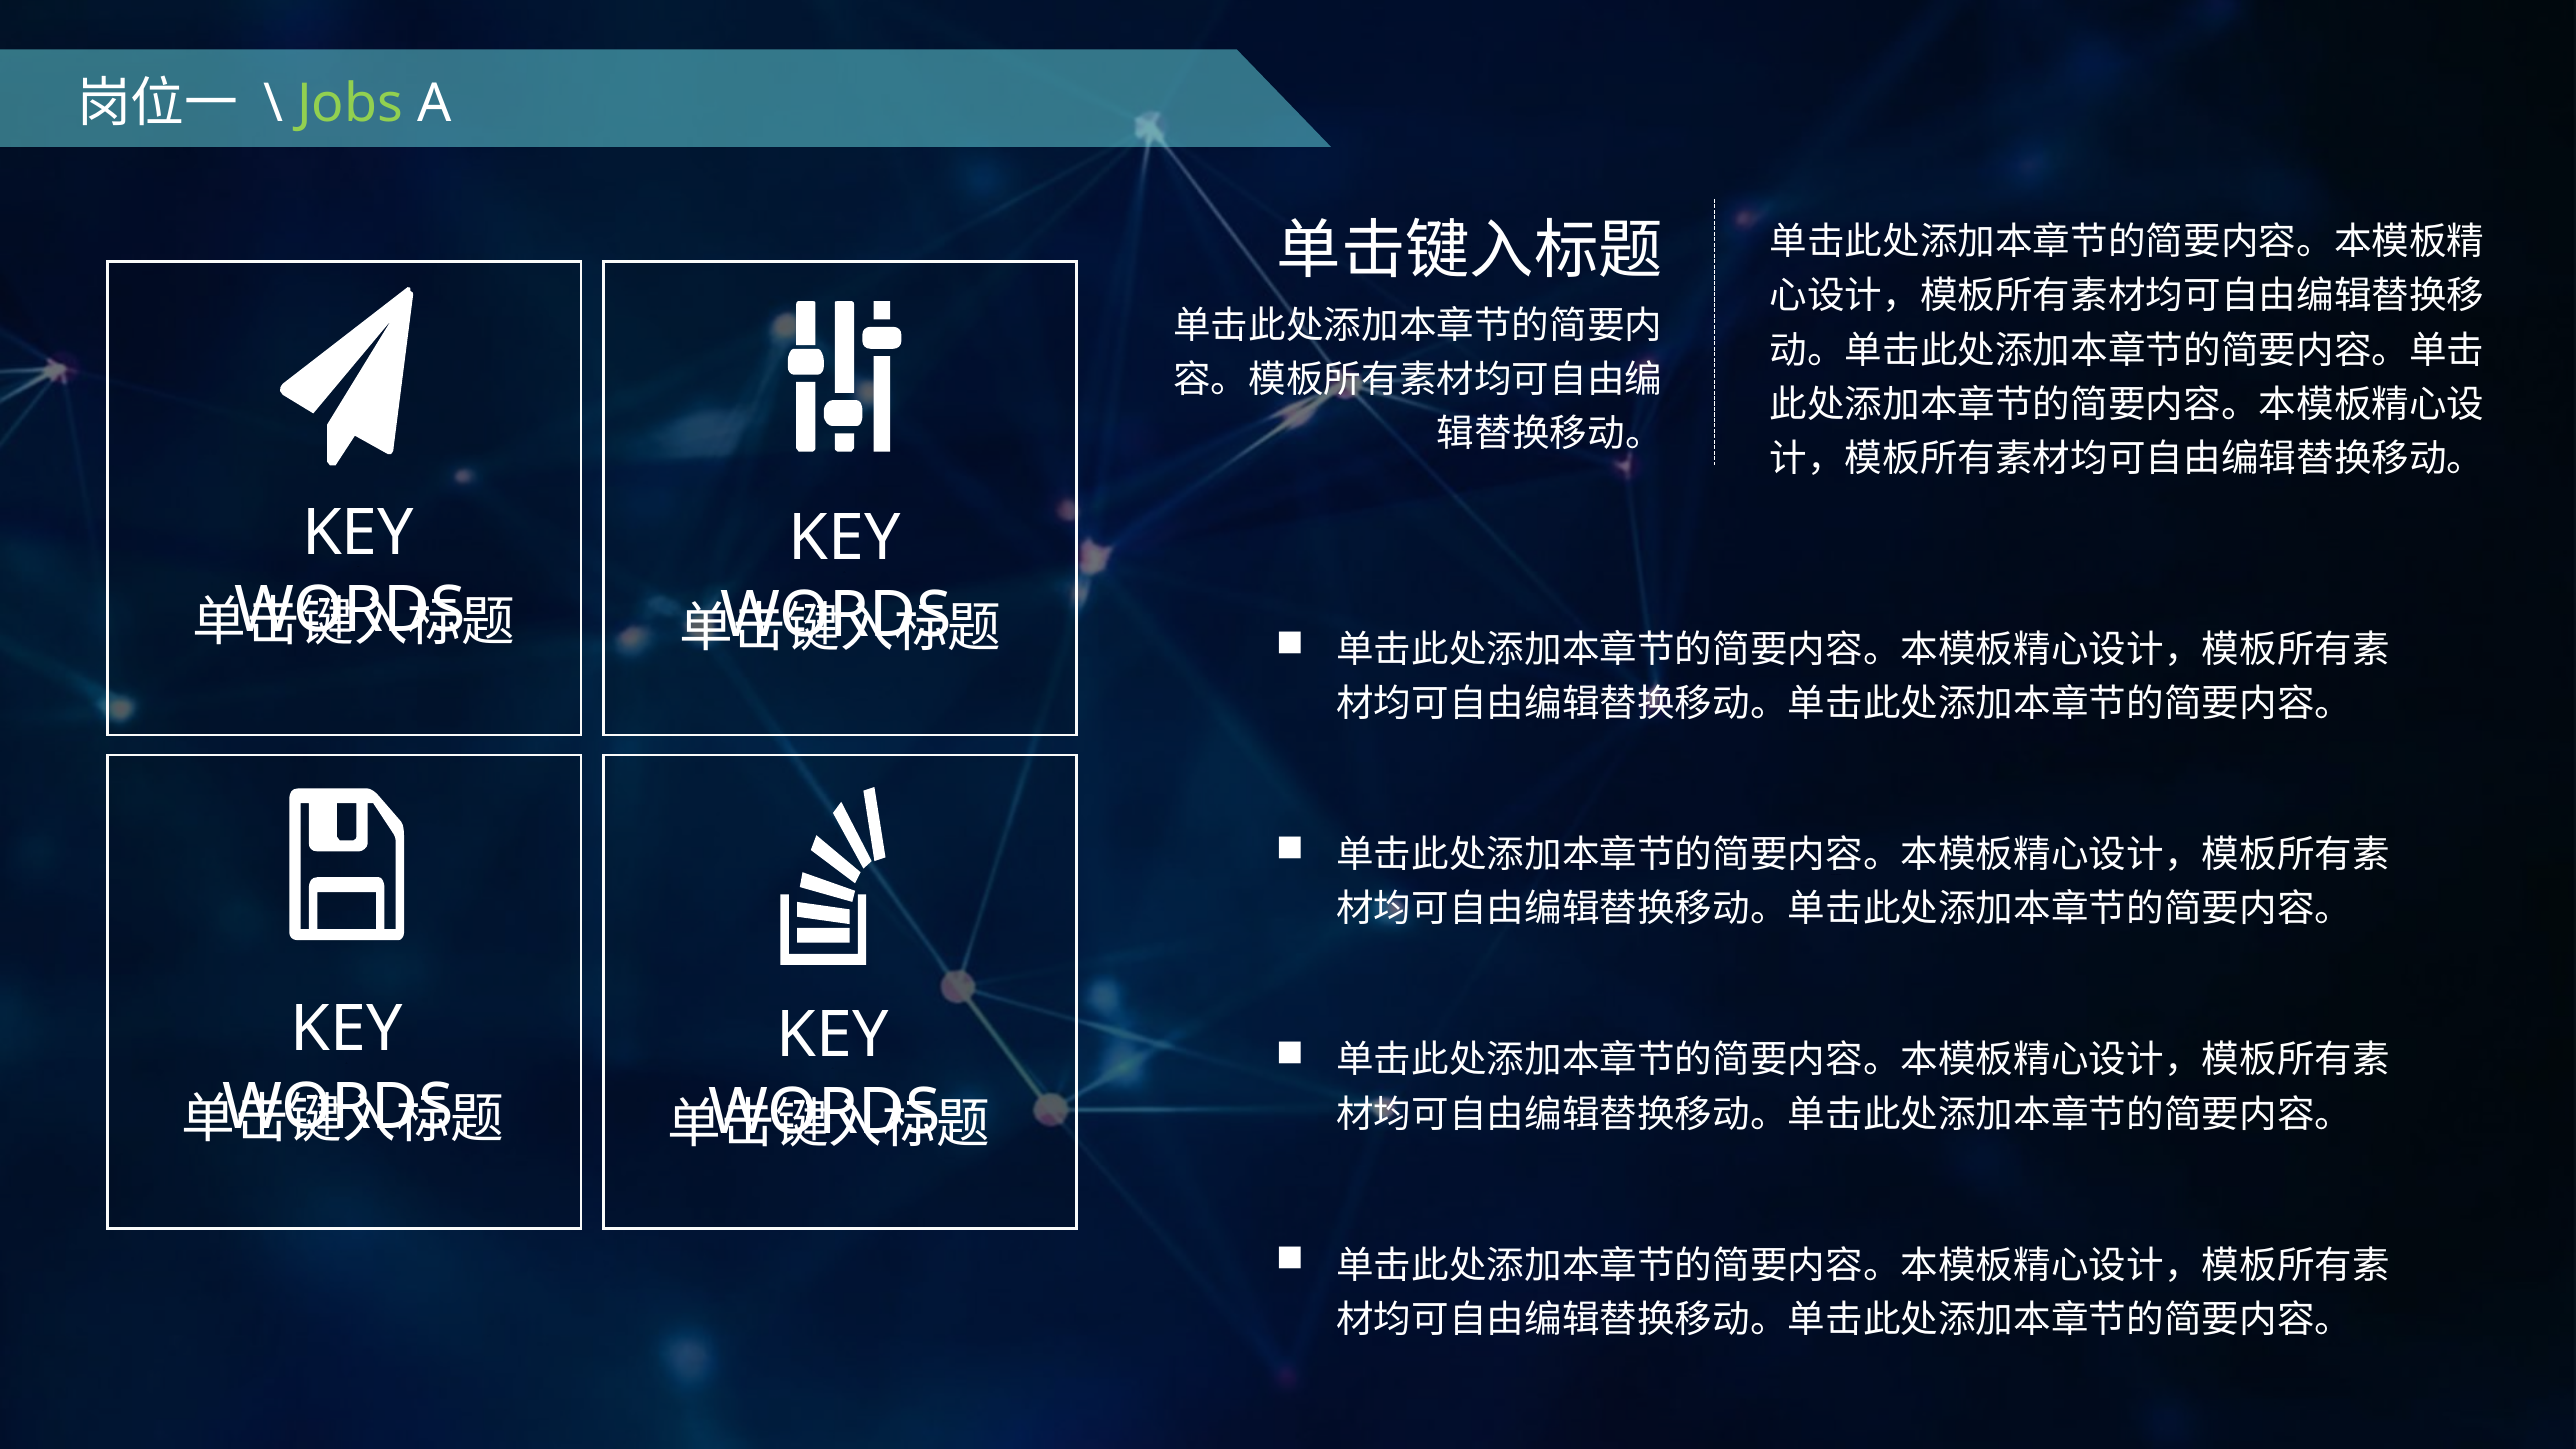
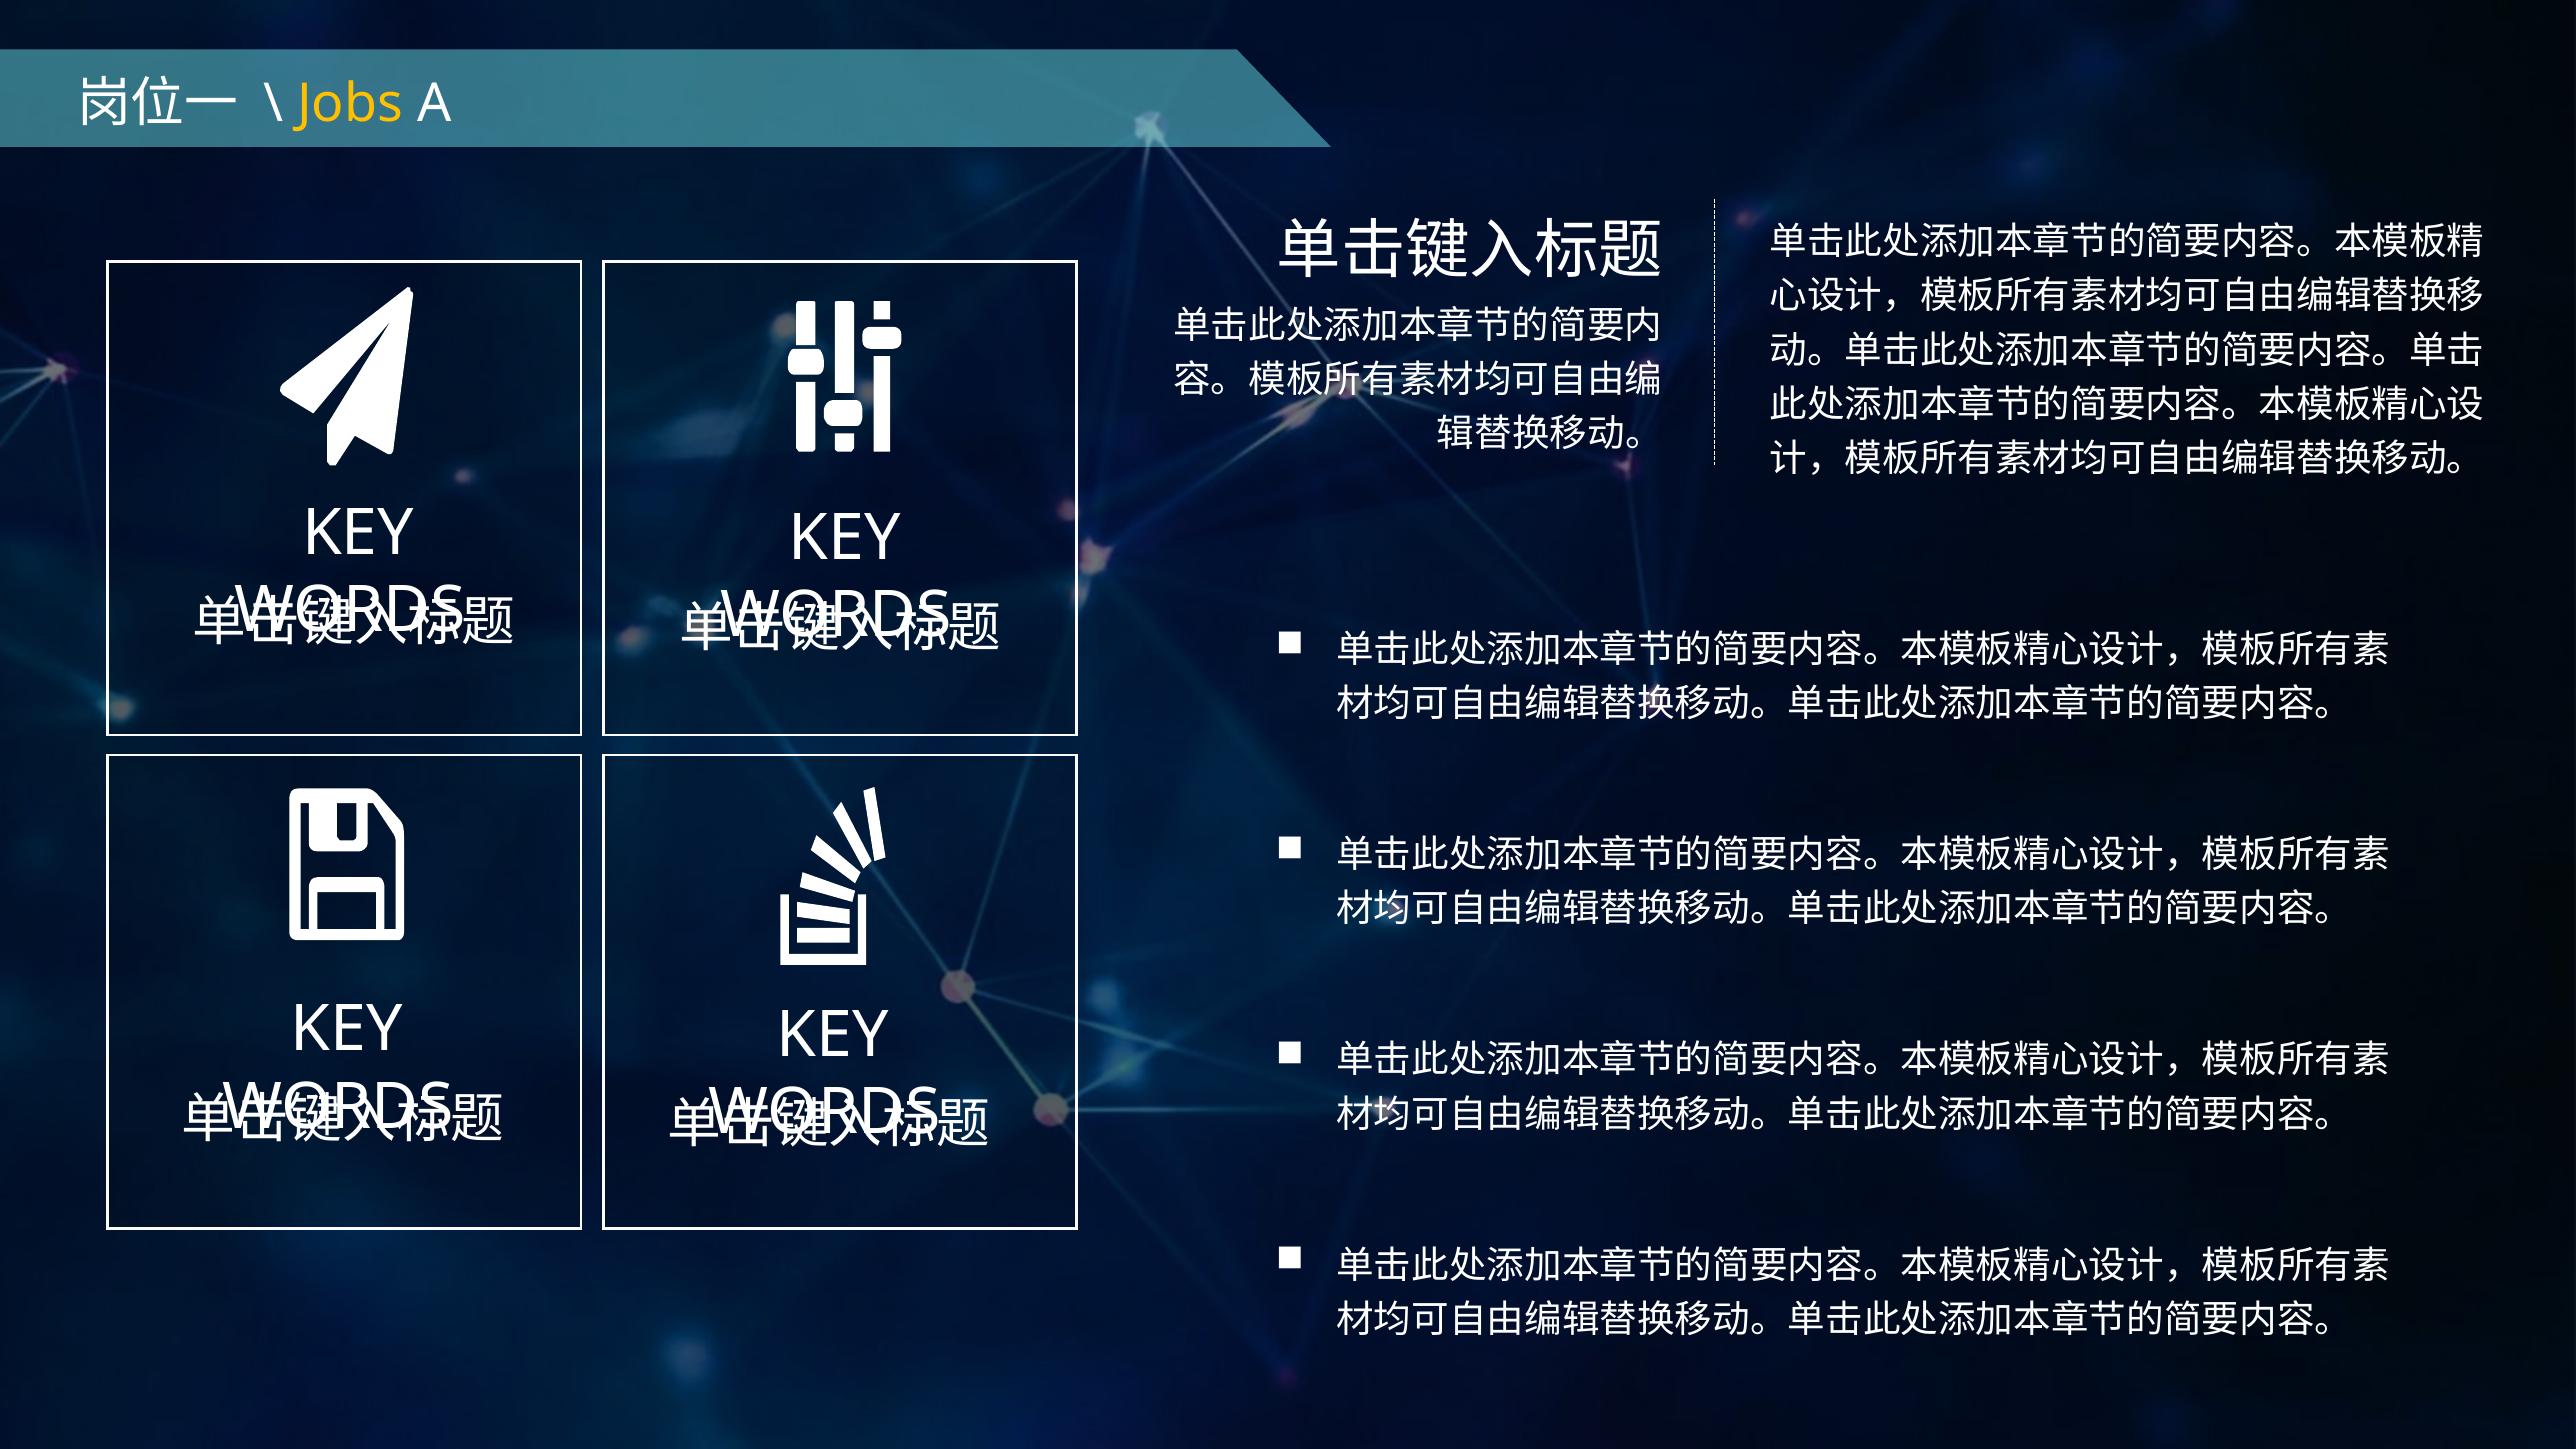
Jobs colour: light green -> yellow
